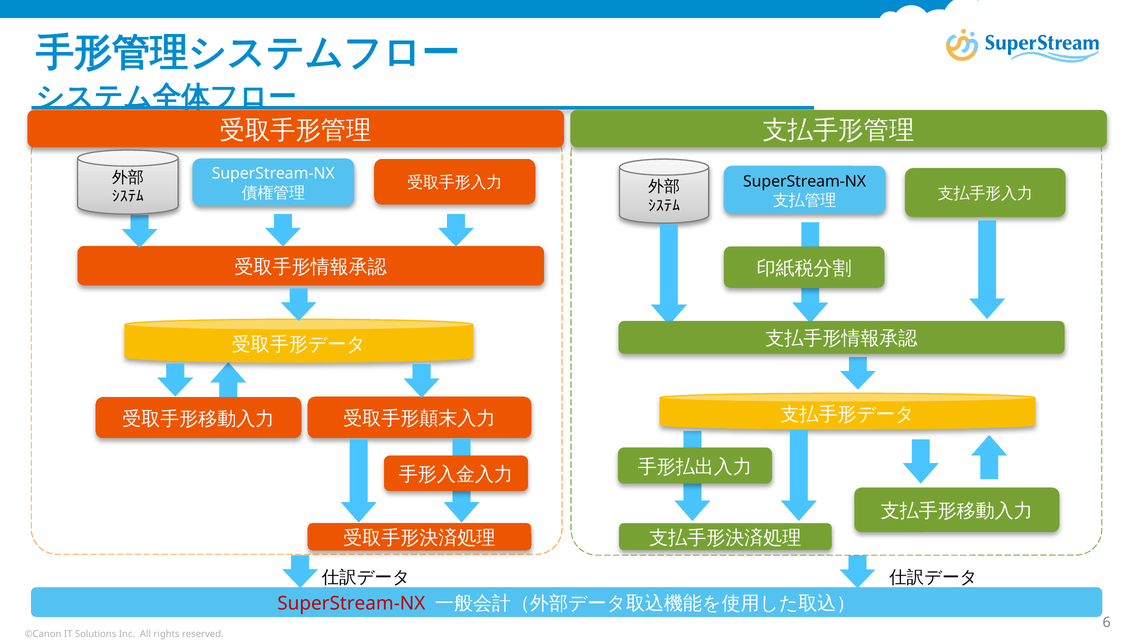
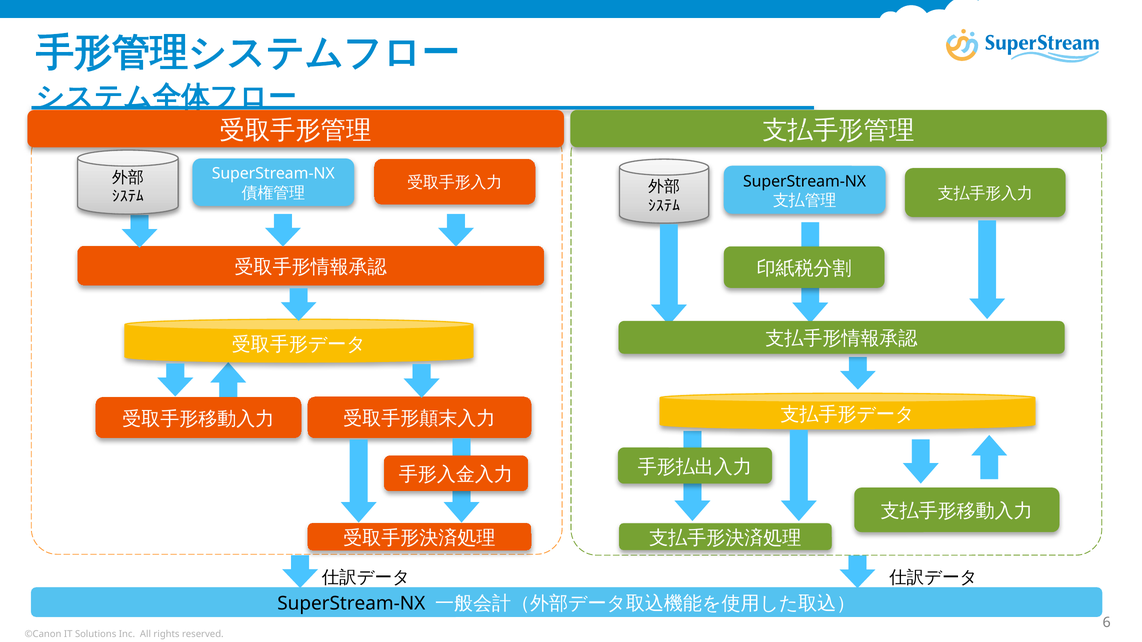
SuperStream-NX at (351, 604) colour: red -> black
